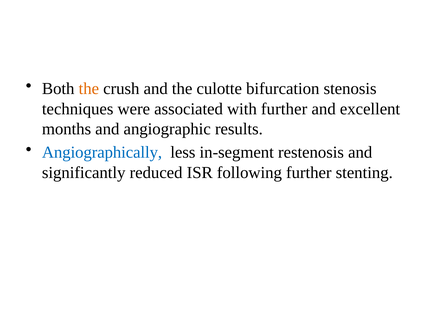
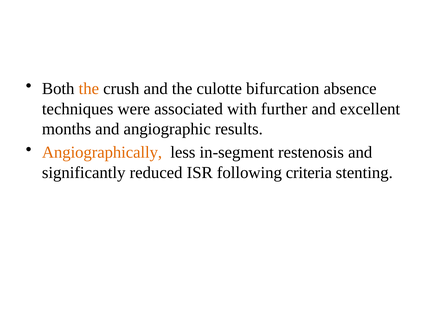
stenosis: stenosis -> absence
Angiographically colour: blue -> orange
following further: further -> criteria
